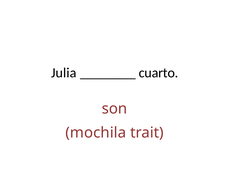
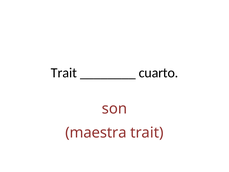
Julia at (64, 73): Julia -> Trait
mochila: mochila -> maestra
